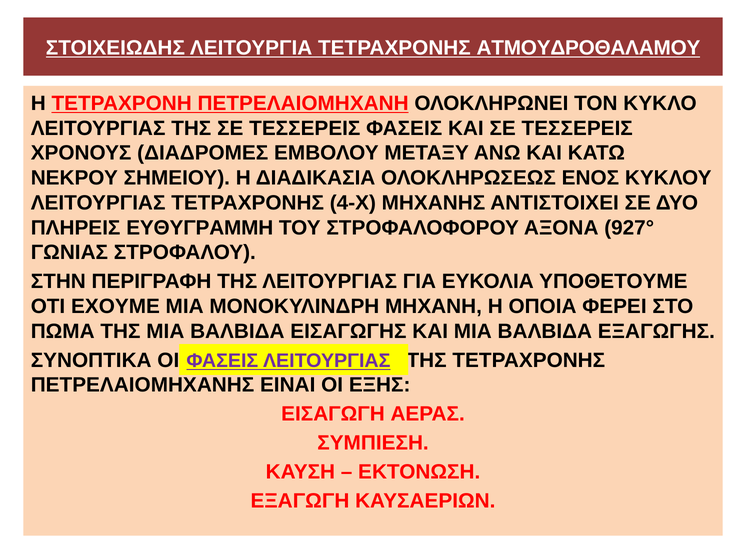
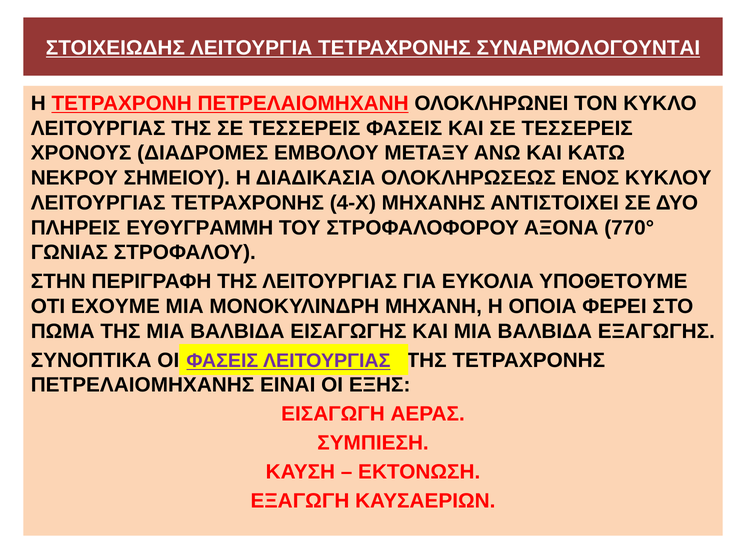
ΑΤΜΟΥΔΡΟΘΑΛΑΜΟΥ: ΑΤΜΟΥΔΡΟΘΑΛΑΜΟΥ -> ΣΥΝΑΡΜΟΛΟΓΟΥΝΤΑΙ
927°: 927° -> 770°
